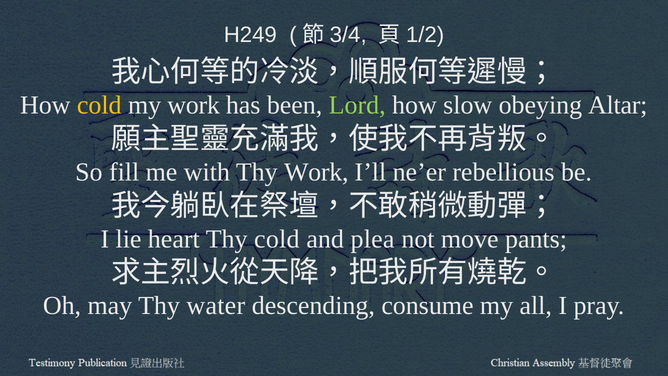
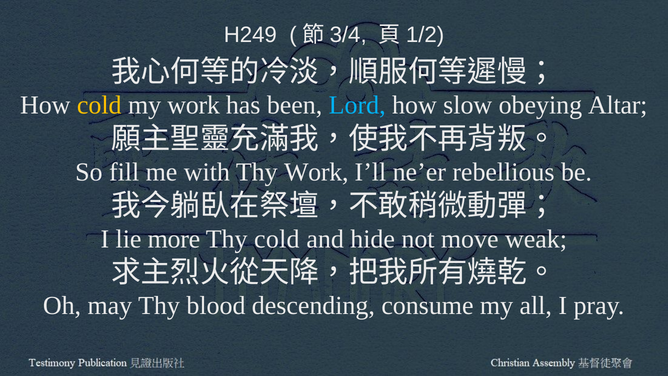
Lord colour: light green -> light blue
heart: heart -> more
plea: plea -> hide
pants: pants -> weak
water: water -> blood
